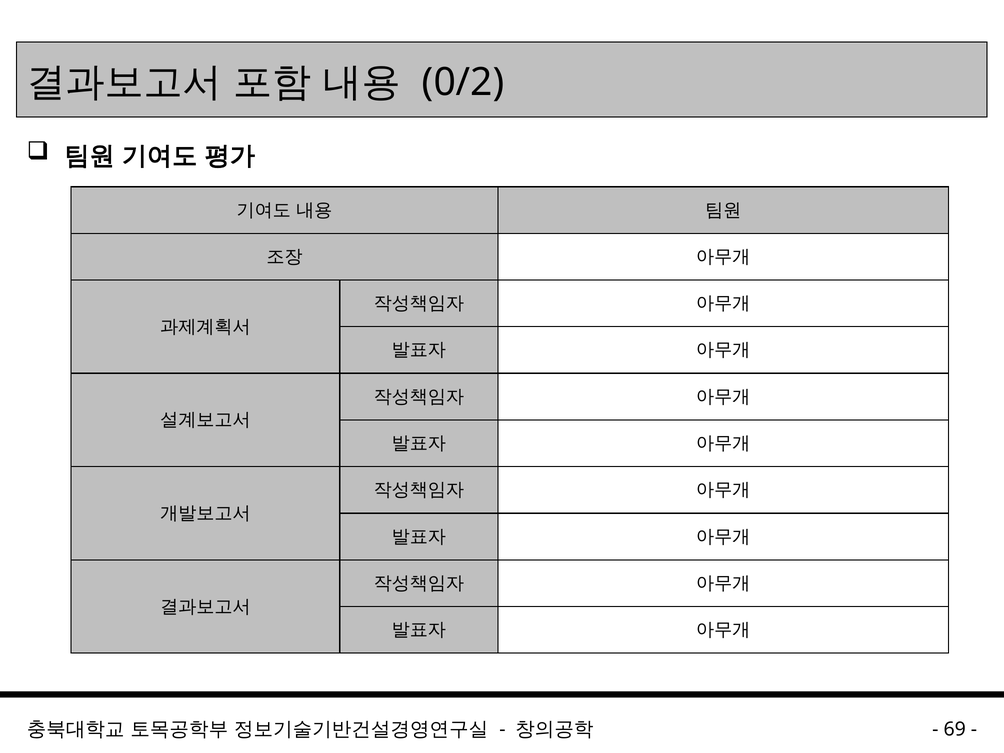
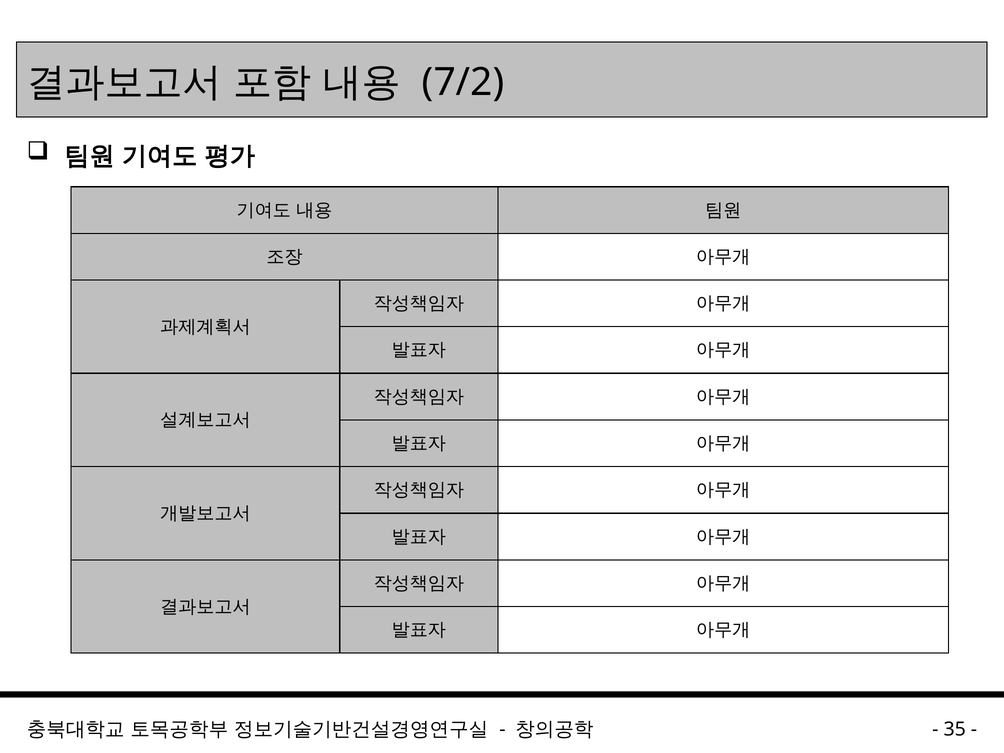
0/2: 0/2 -> 7/2
69: 69 -> 35
